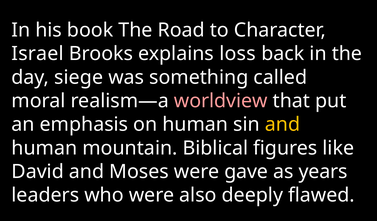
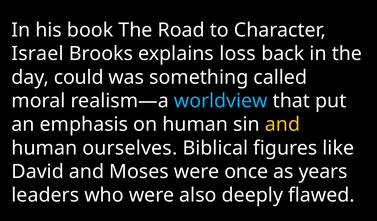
siege: siege -> could
worldview colour: pink -> light blue
mountain: mountain -> ourselves
gave: gave -> once
